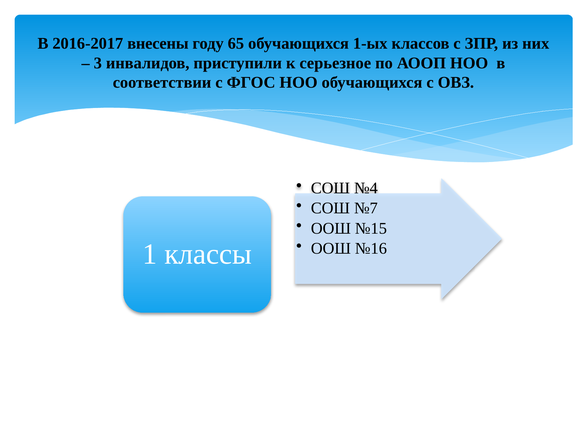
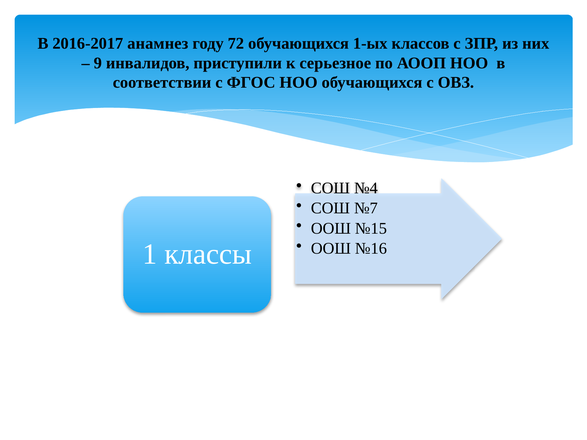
внесены: внесены -> анамнез
65: 65 -> 72
3: 3 -> 9
